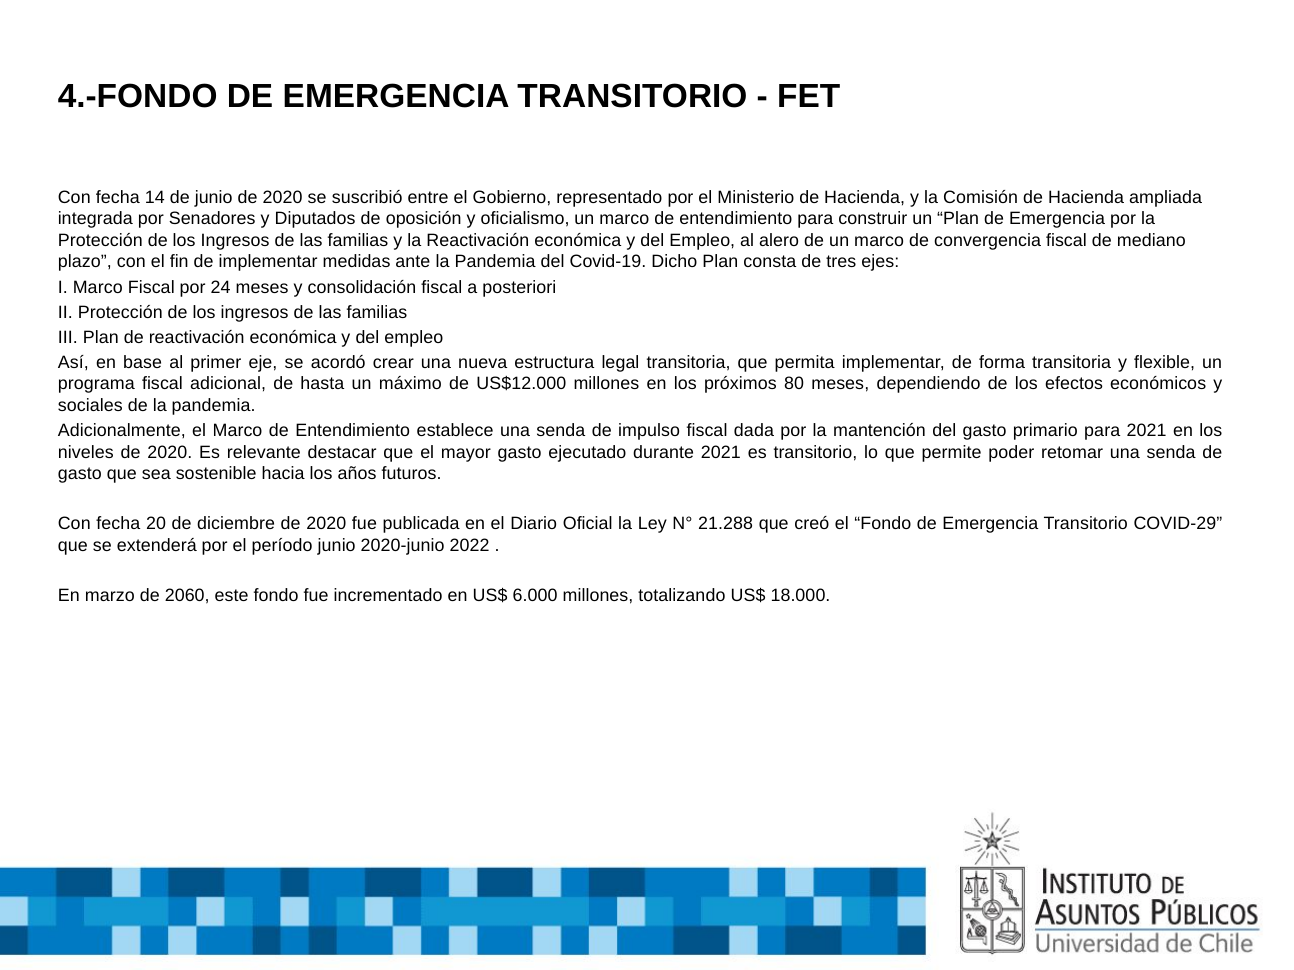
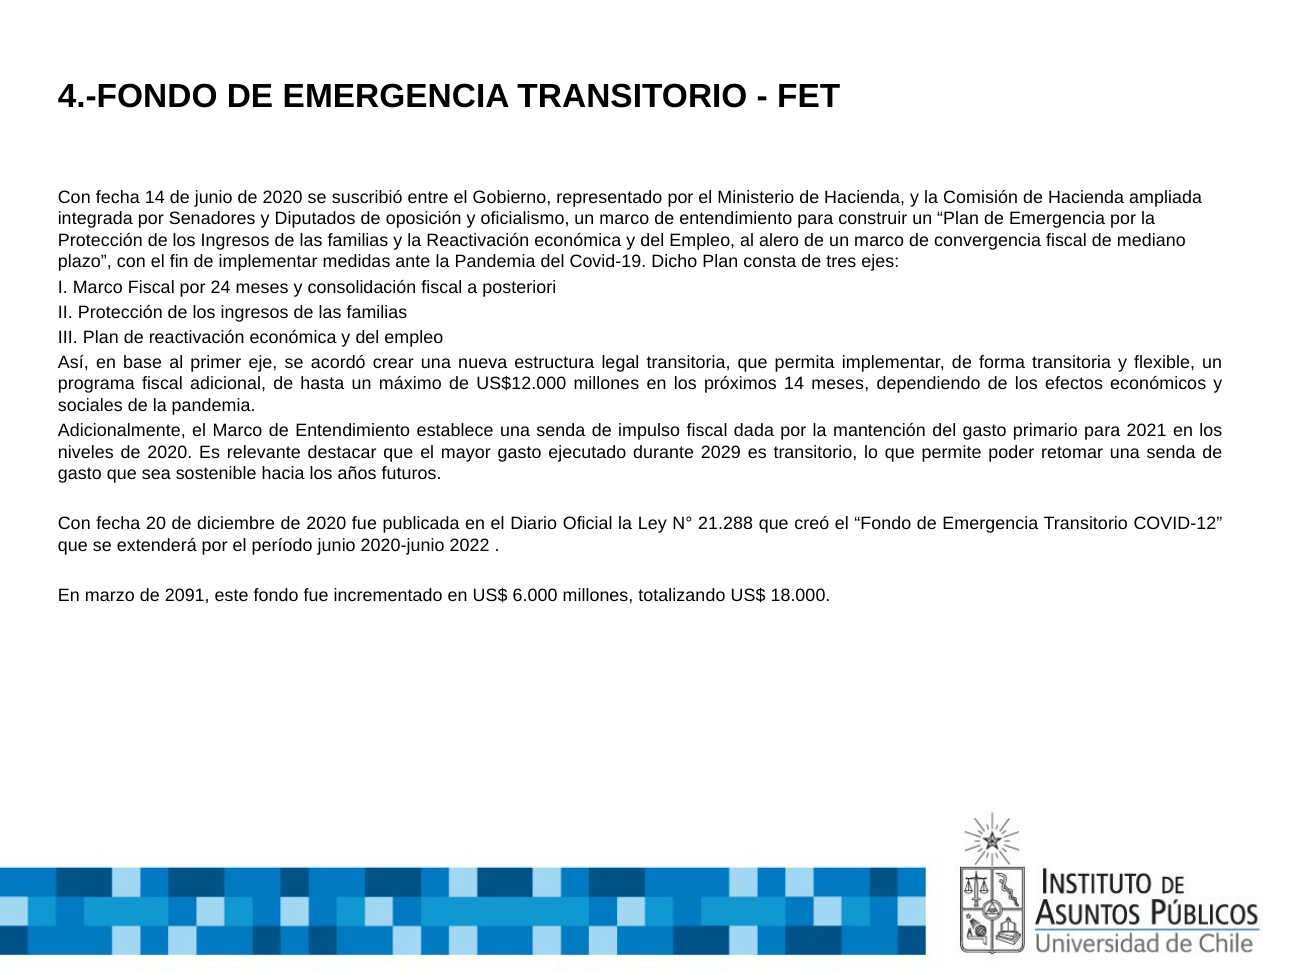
próximos 80: 80 -> 14
durante 2021: 2021 -> 2029
COVID-29: COVID-29 -> COVID-12
2060: 2060 -> 2091
